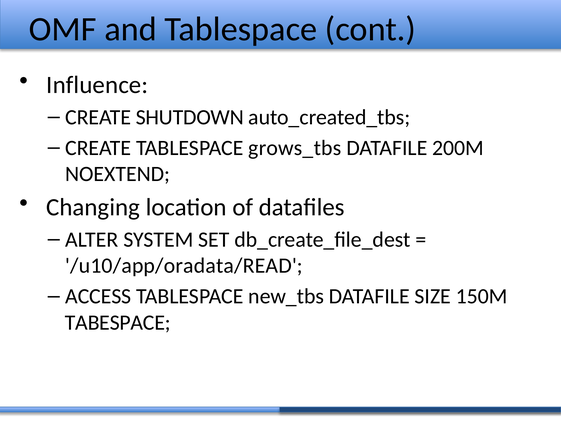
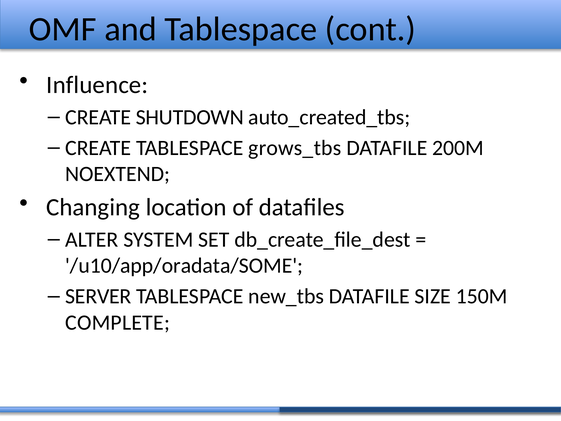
/u10/app/oradata/READ: /u10/app/oradata/READ -> /u10/app/oradata/SOME
ACCESS: ACCESS -> SERVER
TABESPACE: TABESPACE -> COMPLETE
